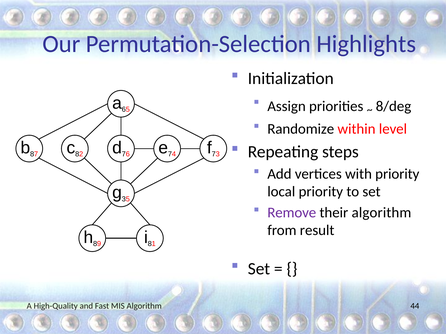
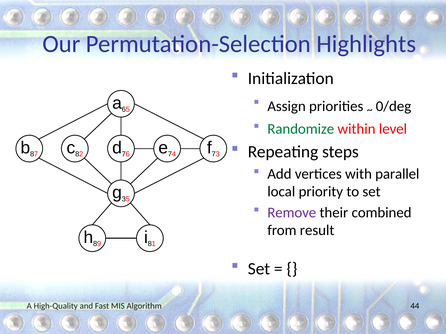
8/deg: 8/deg -> 0/deg
Randomize colour: black -> green
with priority: priority -> parallel
their algorithm: algorithm -> combined
